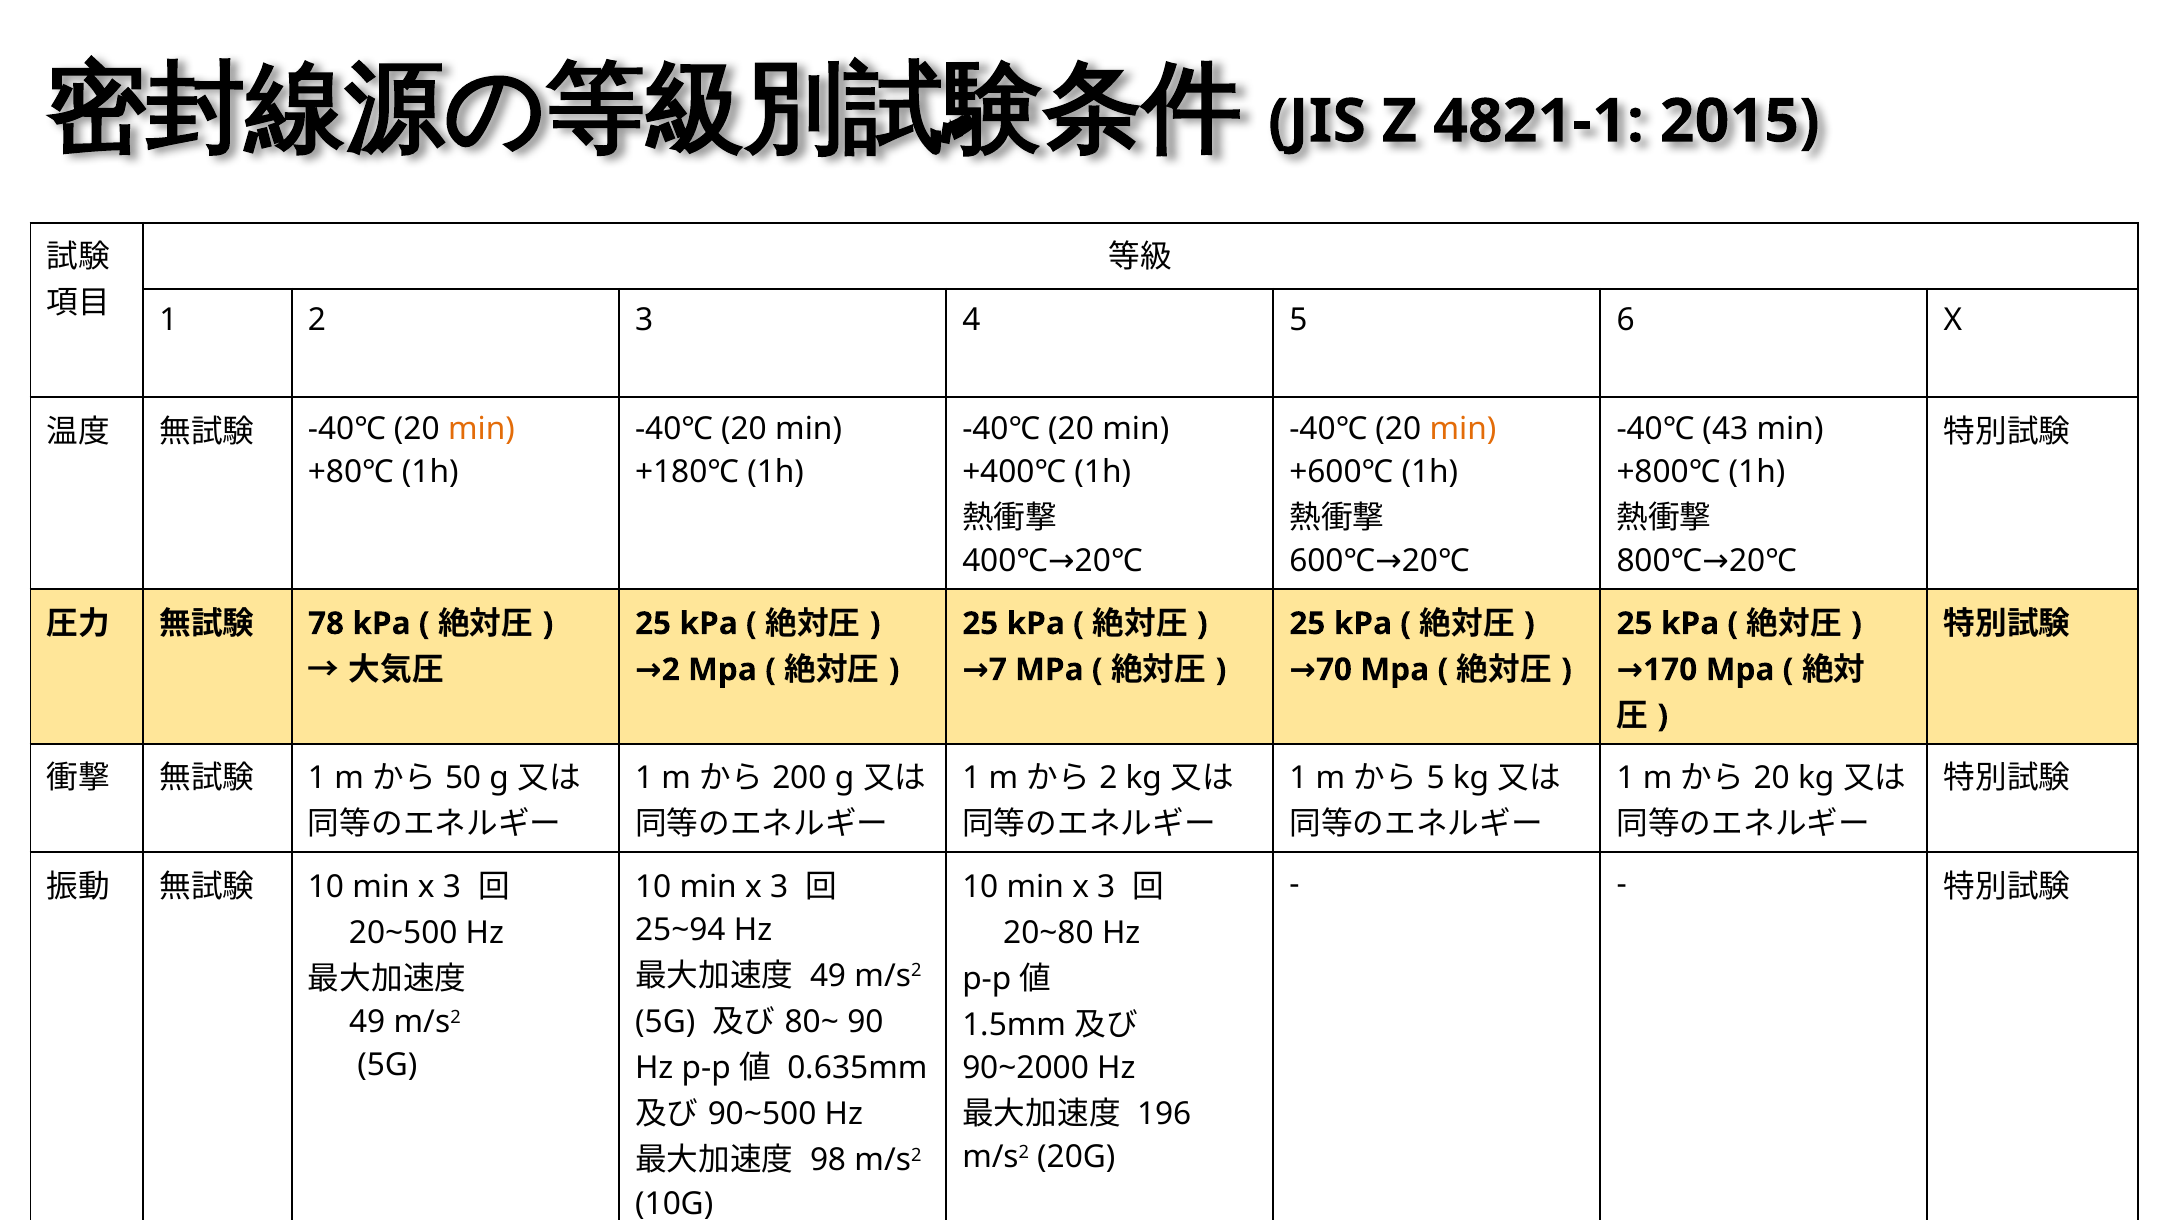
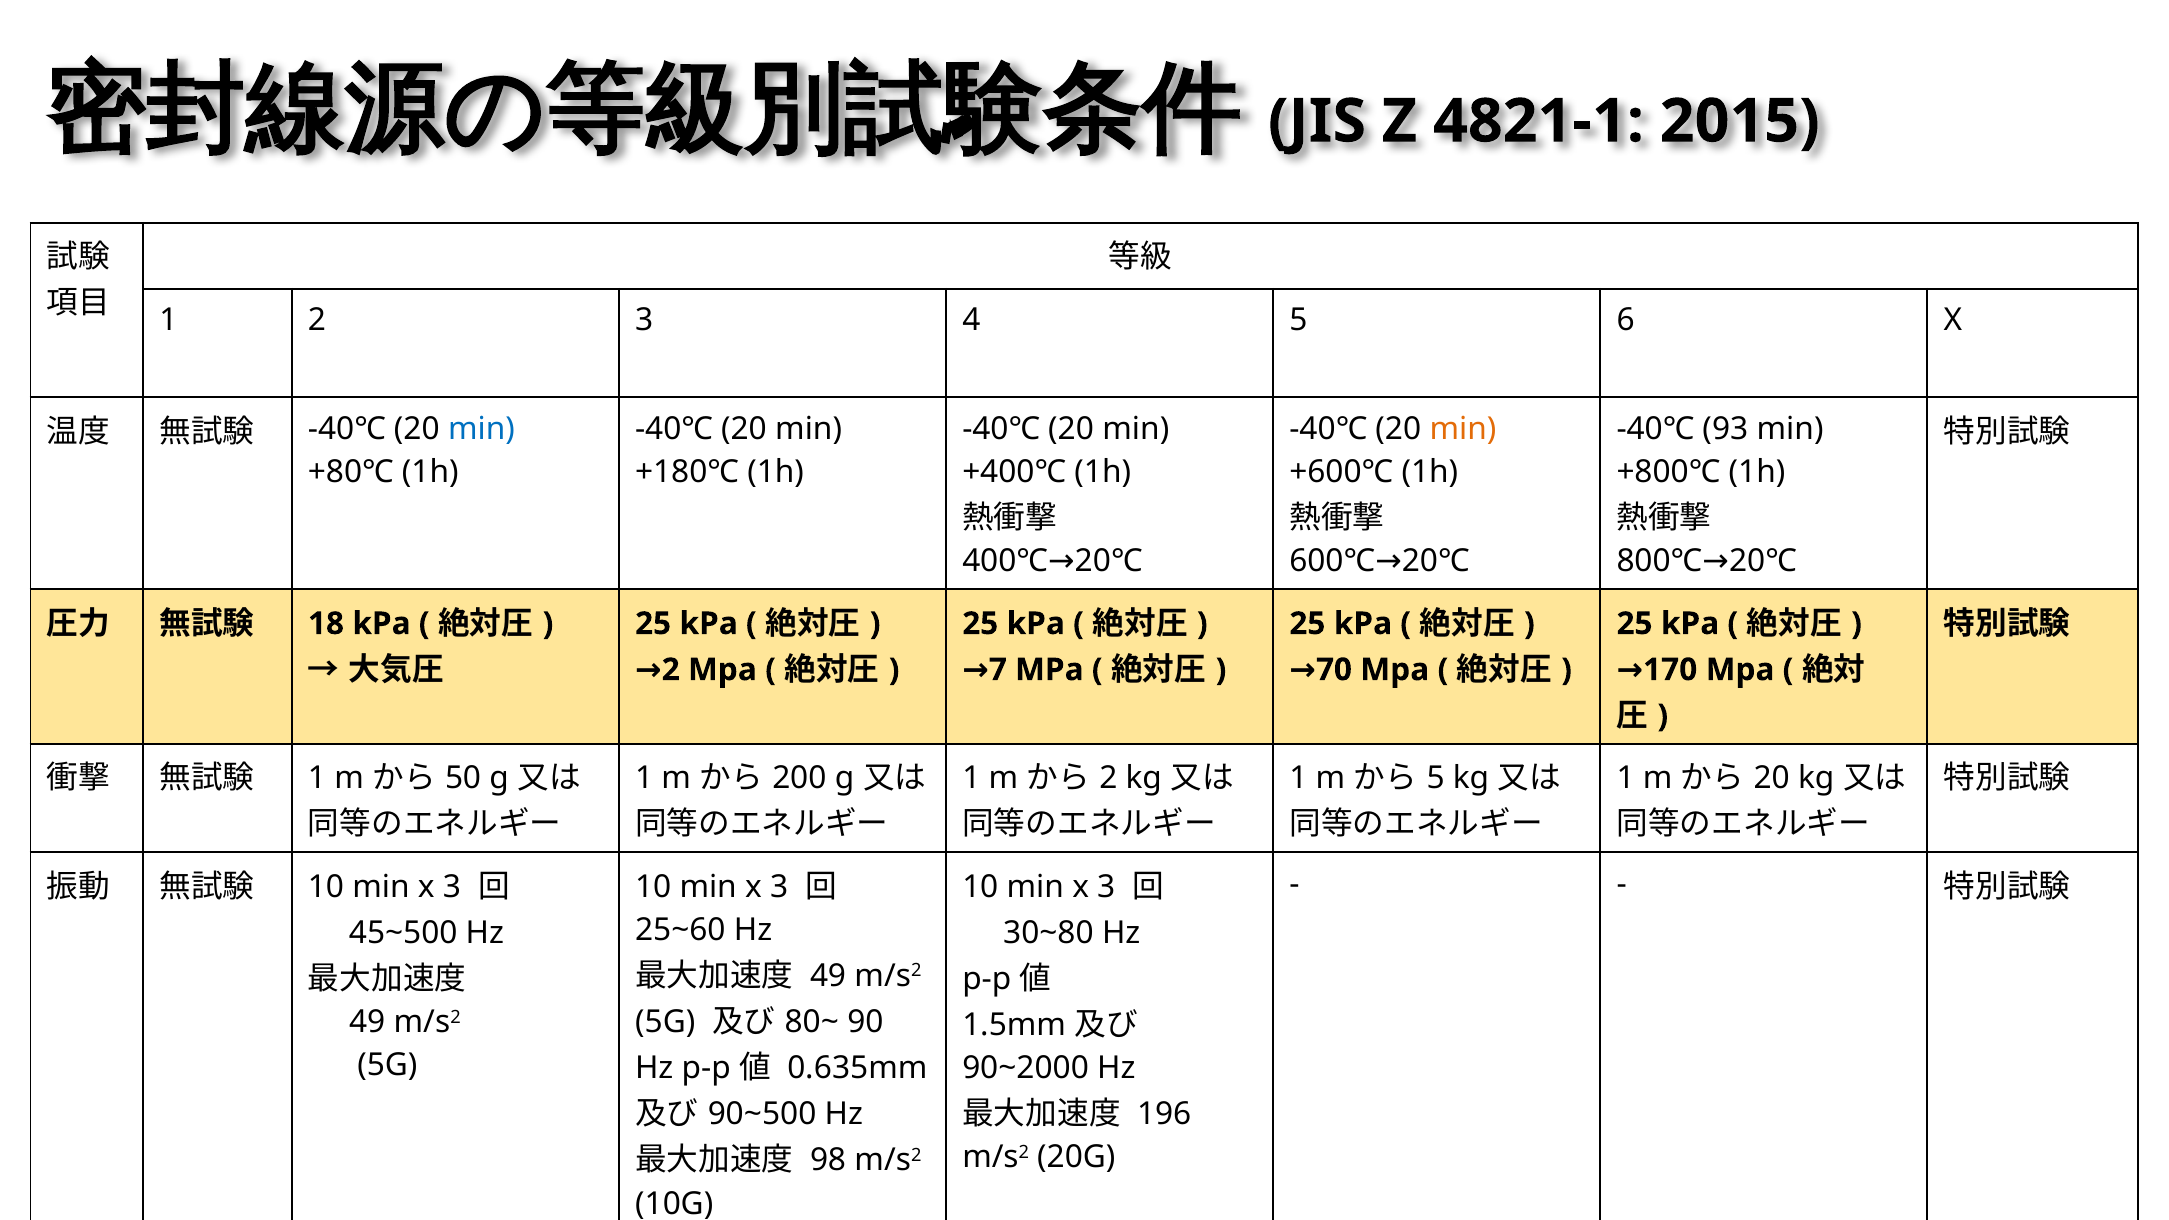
min at (482, 429) colour: orange -> blue
43: 43 -> 93
78: 78 -> 18
25~94: 25~94 -> 25~60
20~500: 20~500 -> 45~500
20~80: 20~80 -> 30~80
